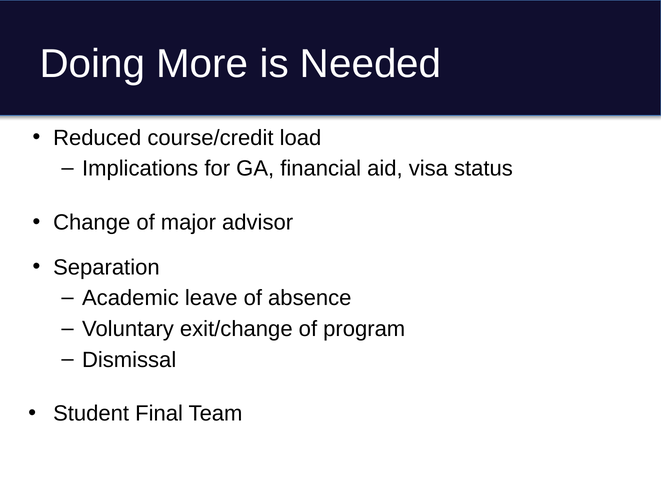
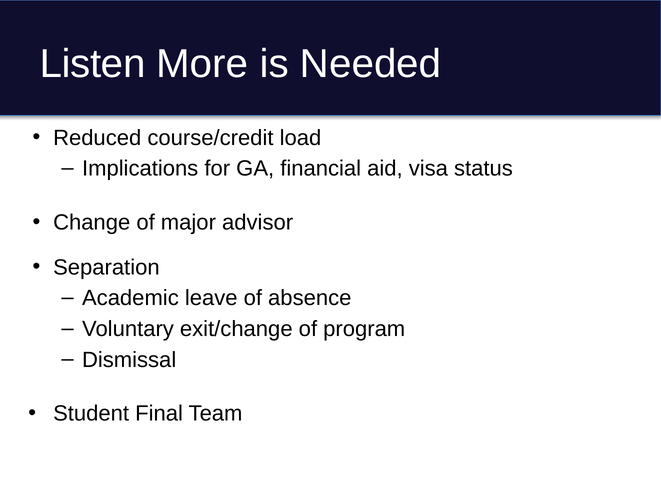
Doing: Doing -> Listen
